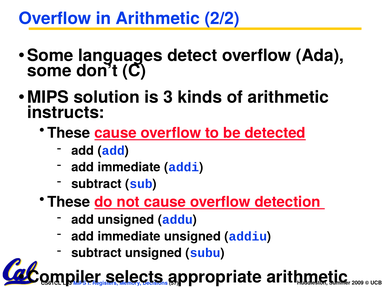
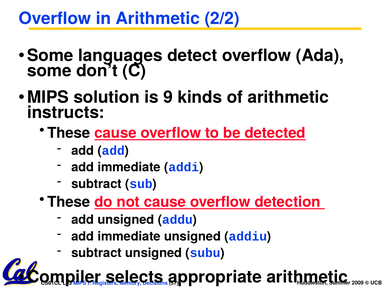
3: 3 -> 9
